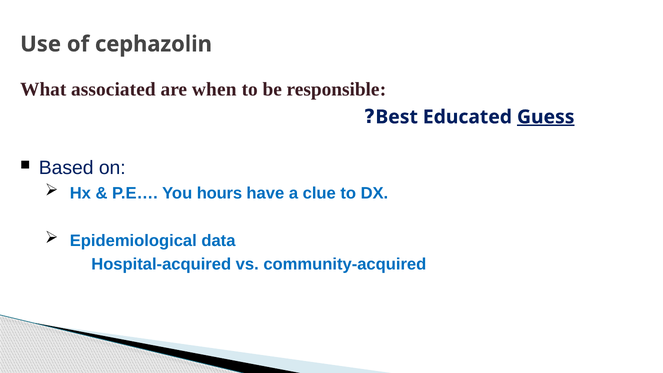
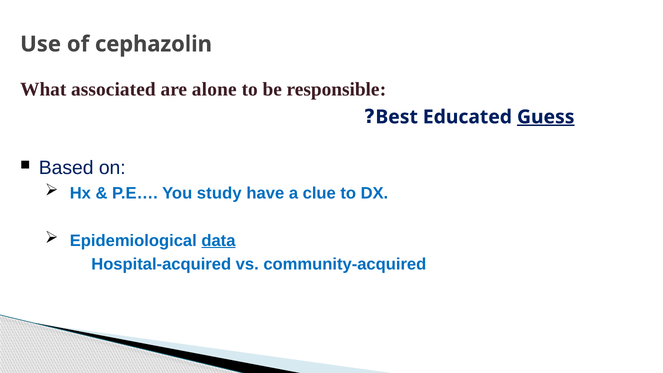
when: when -> alone
hours: hours -> study
data underline: none -> present
